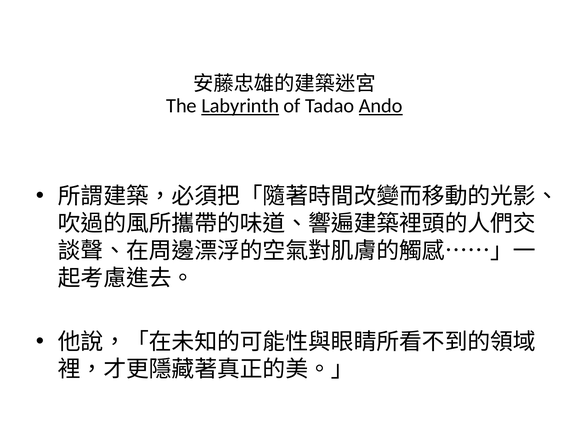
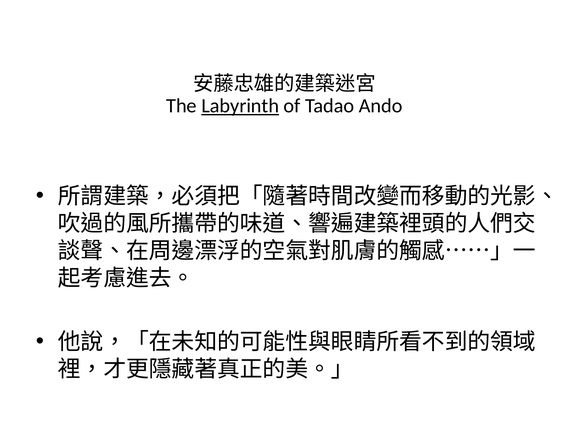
Ando underline: present -> none
